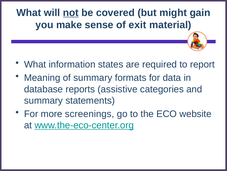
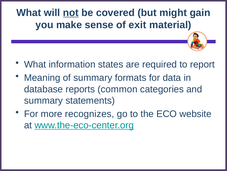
assistive: assistive -> common
screenings: screenings -> recognizes
